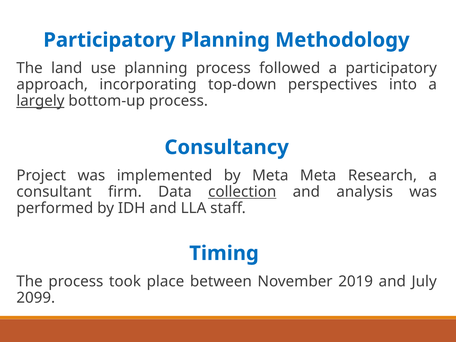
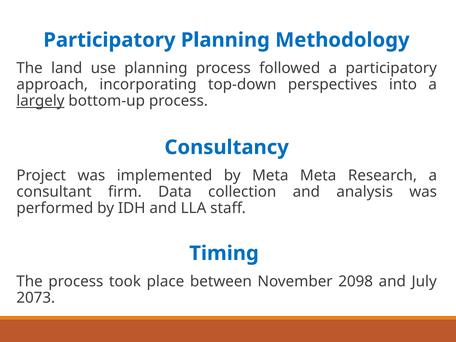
collection underline: present -> none
2019: 2019 -> 2098
2099: 2099 -> 2073
